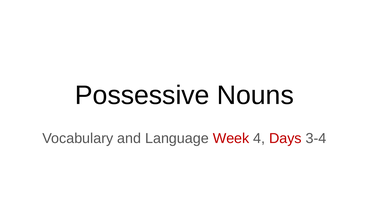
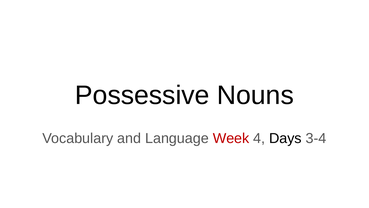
Days colour: red -> black
